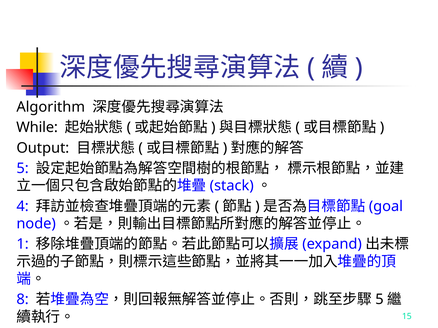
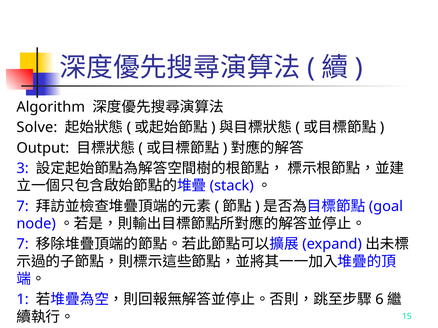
While: While -> Solve
5 at (23, 169): 5 -> 3
4 at (23, 207): 4 -> 7
1 at (23, 244): 1 -> 7
8: 8 -> 1
5 at (379, 300): 5 -> 6
